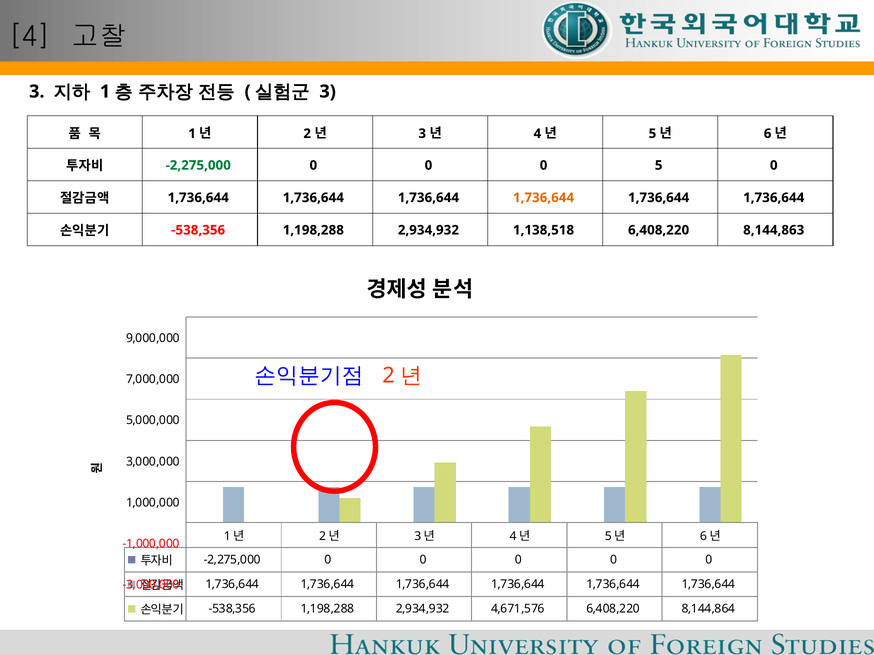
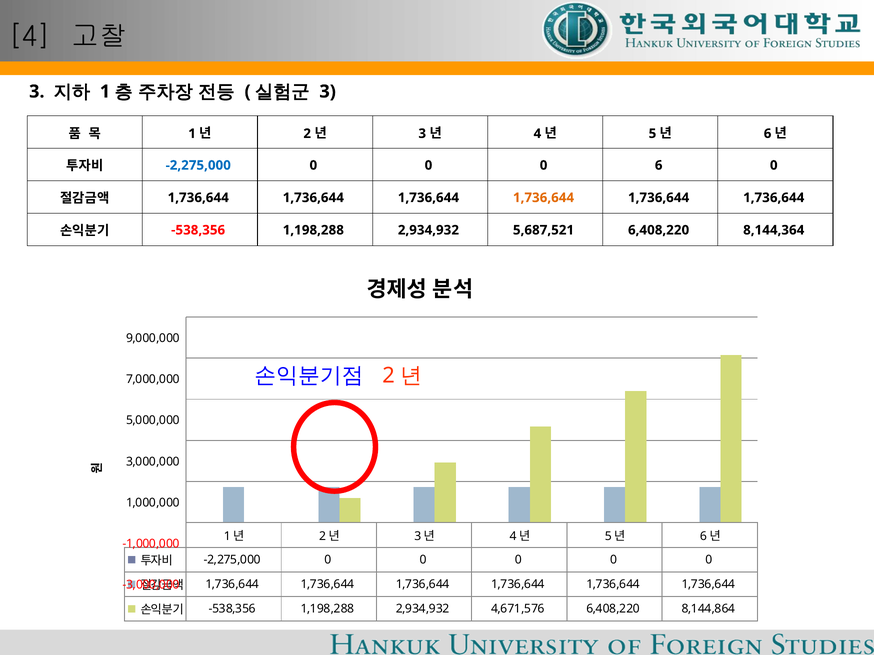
-2,275,000 at (198, 165) colour: green -> blue
0 5: 5 -> 6
1,138,518: 1,138,518 -> 5,687,521
8,144,863: 8,144,863 -> 8,144,364
